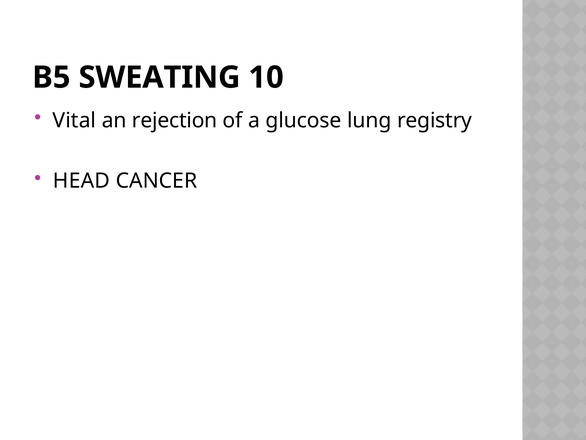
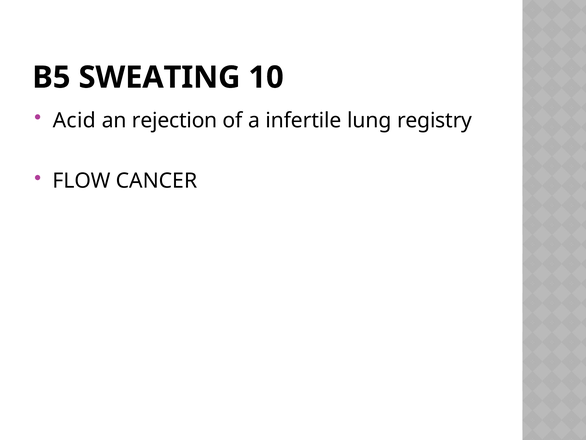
Vital: Vital -> Acid
glucose: glucose -> infertile
HEAD: HEAD -> FLOW
